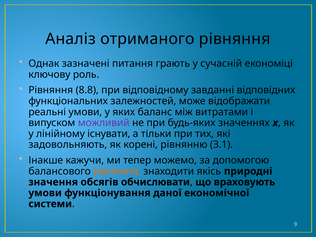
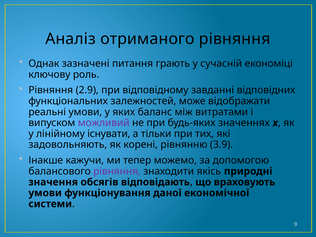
8.8: 8.8 -> 2.9
3.1: 3.1 -> 3.9
рівняння at (117, 171) colour: orange -> purple
обчислювати: обчислювати -> відповідають
